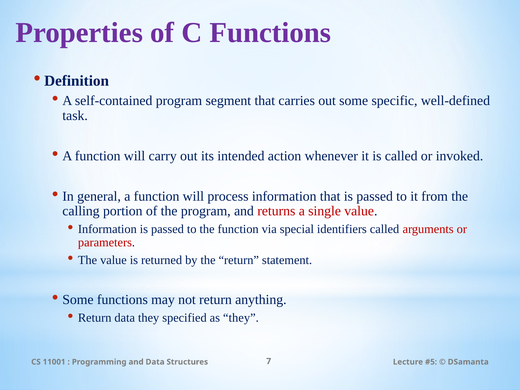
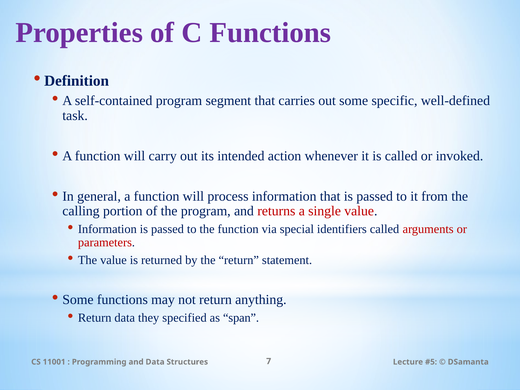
as they: they -> span
